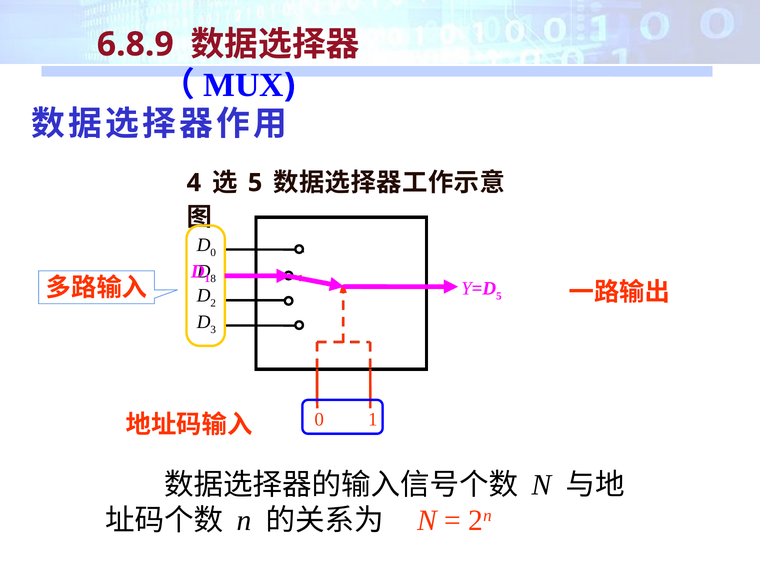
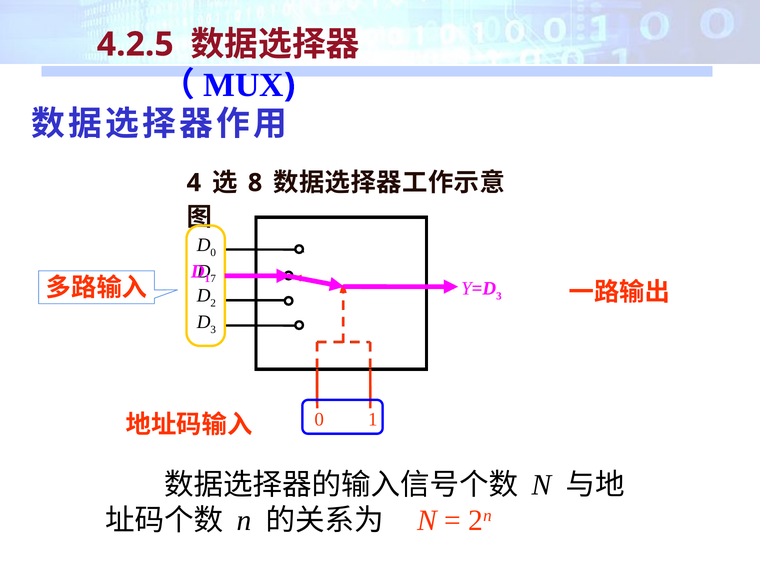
6.8.9: 6.8.9 -> 4.2.5
5 at (255, 183): 5 -> 8
8: 8 -> 7
5 at (499, 296): 5 -> 3
